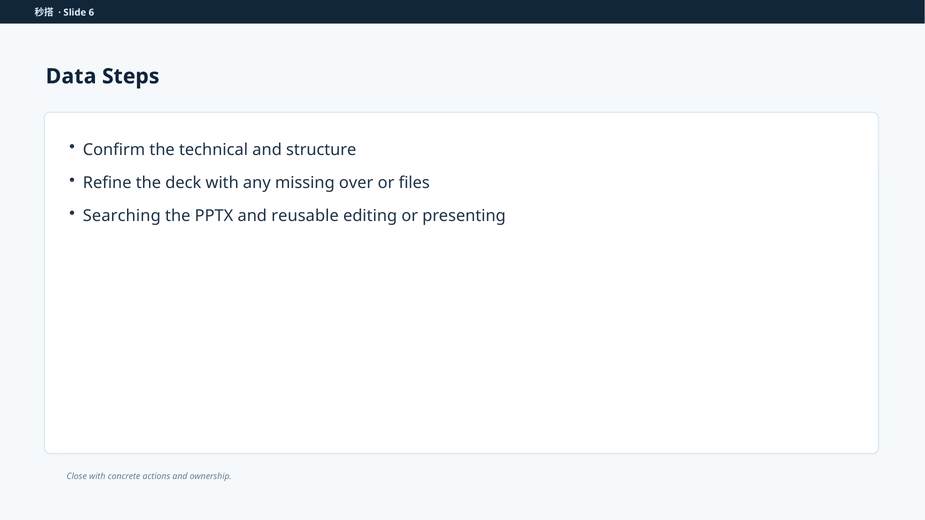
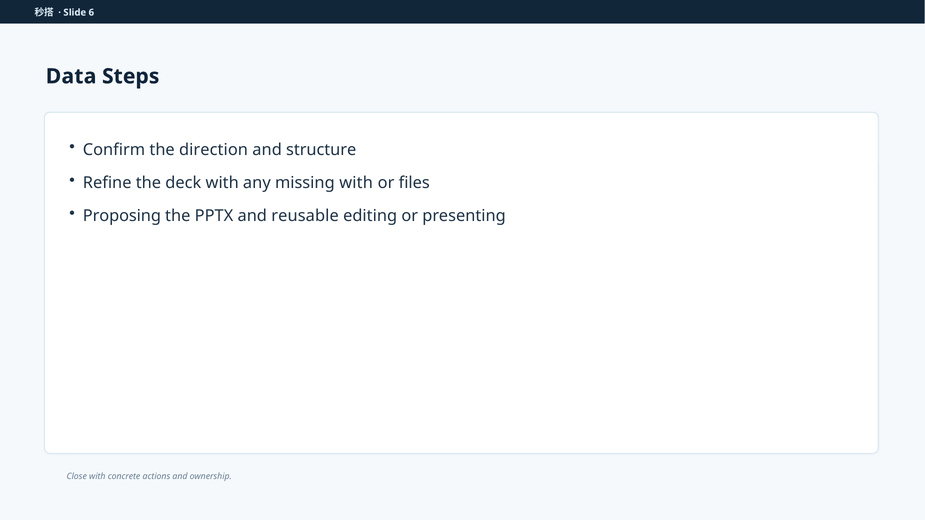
technical: technical -> direction
missing over: over -> with
Searching: Searching -> Proposing
